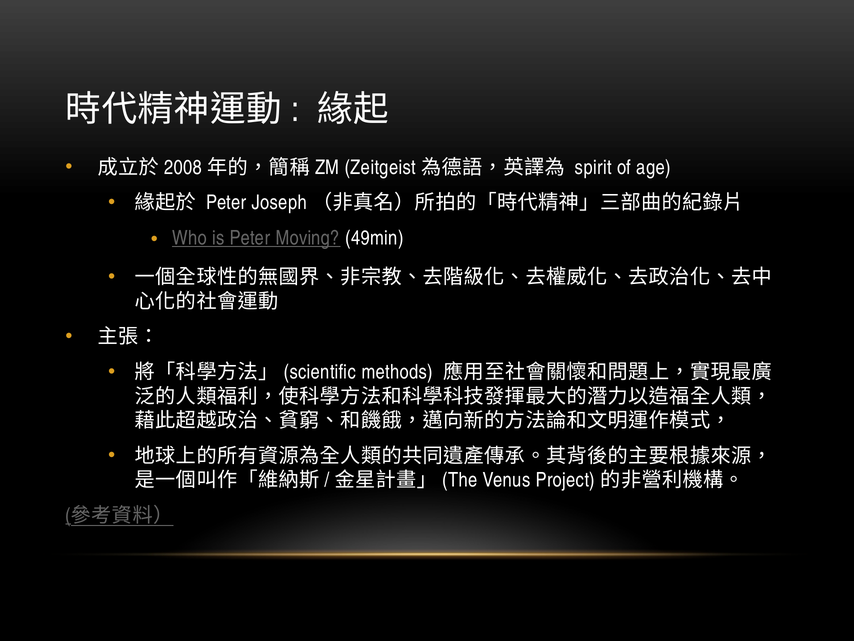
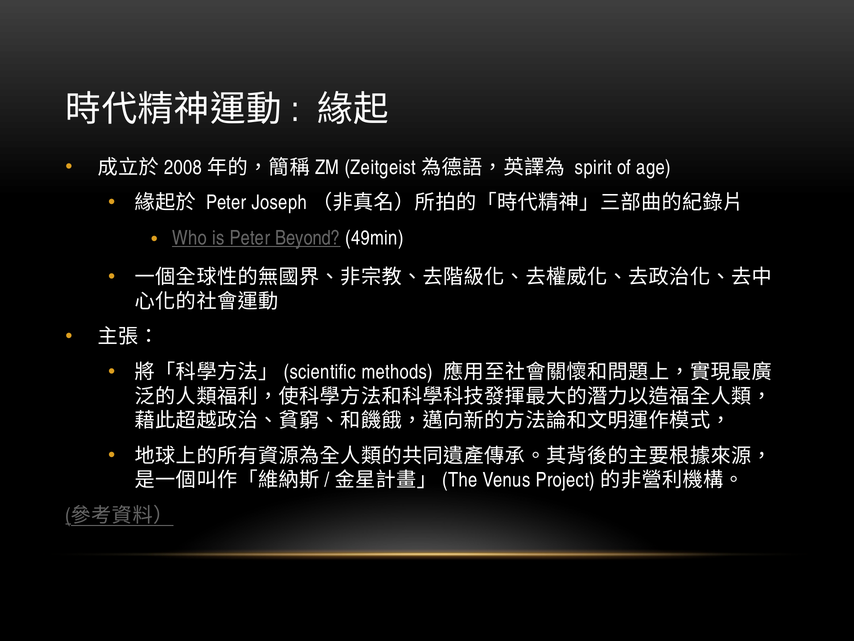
Moving: Moving -> Beyond
